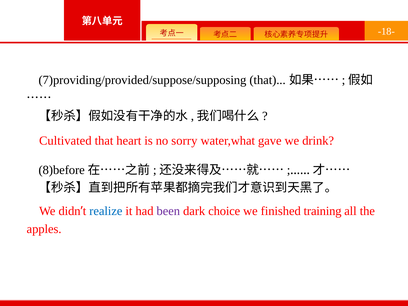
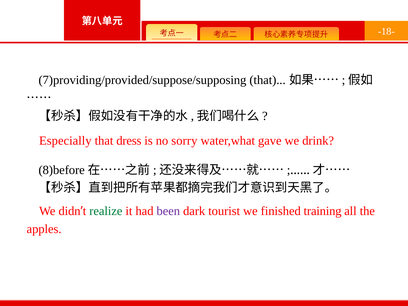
Cultivated: Cultivated -> Especially
heart: heart -> dress
realize colour: blue -> green
choice: choice -> tourist
